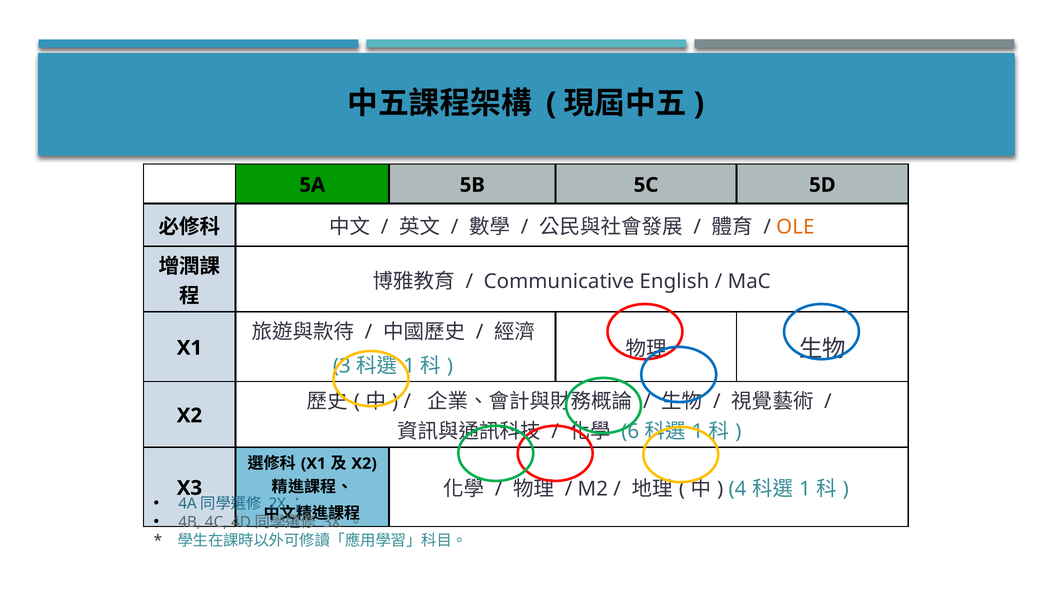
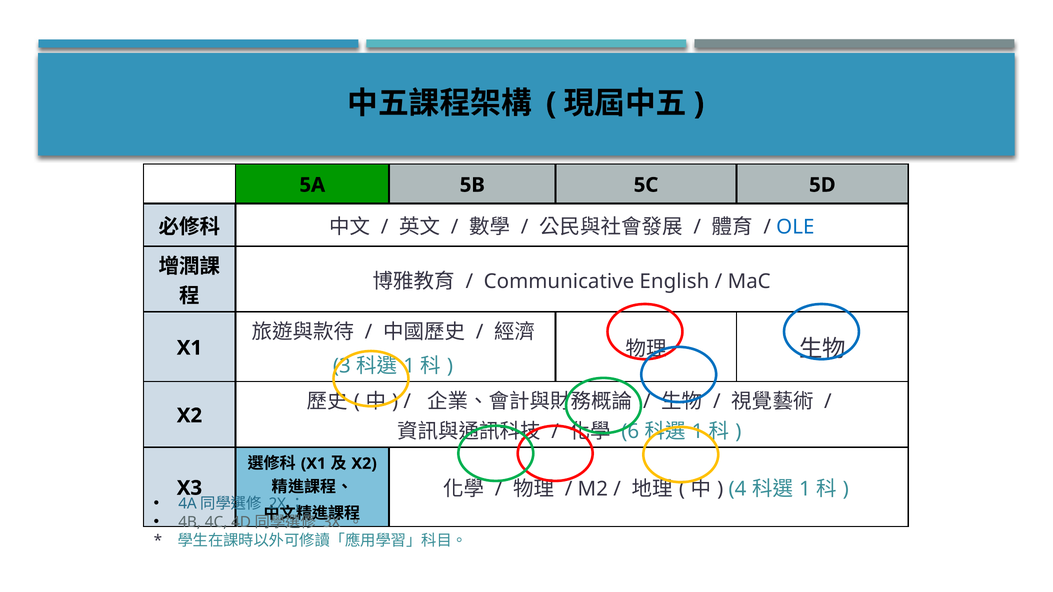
OLE colour: orange -> blue
